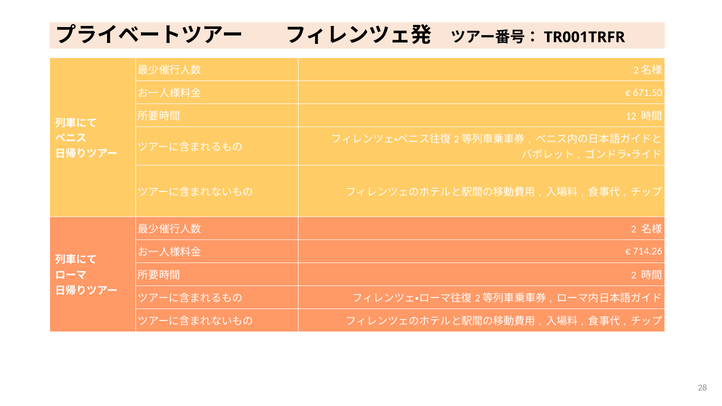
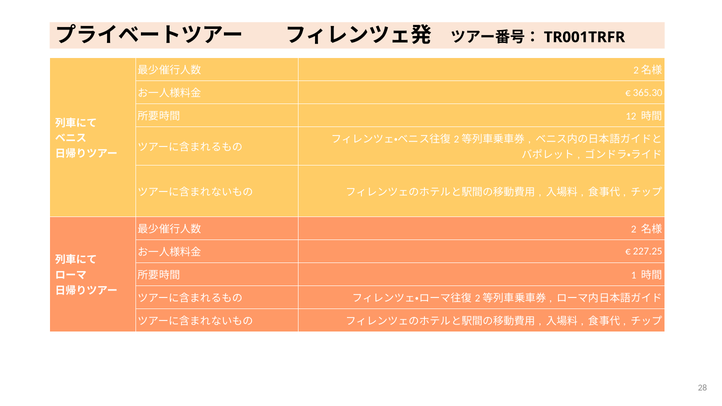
671.50: 671.50 -> 365.30
714.26: 714.26 -> 227.25
2 at (634, 275): 2 -> 1
